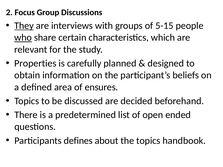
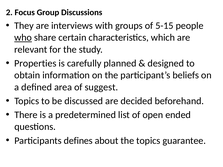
They underline: present -> none
ensures: ensures -> suggest
handbook: handbook -> guarantee
